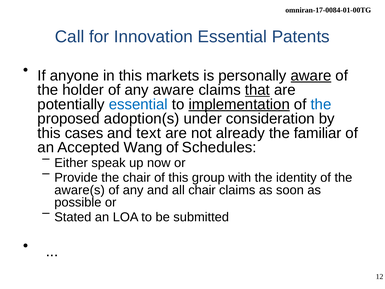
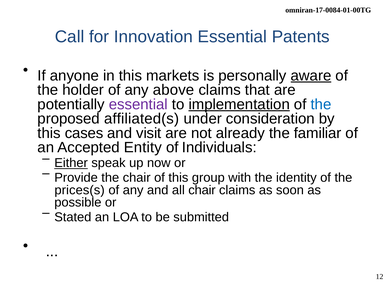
any aware: aware -> above
that underline: present -> none
essential at (138, 104) colour: blue -> purple
adoption(s: adoption(s -> affiliated(s
text: text -> visit
Wang: Wang -> Entity
Schedules: Schedules -> Individuals
Either underline: none -> present
aware(s: aware(s -> prices(s
